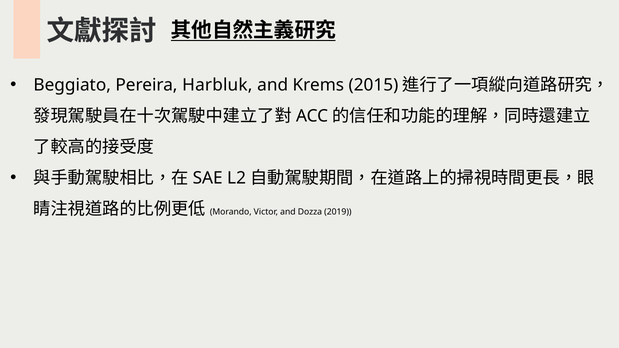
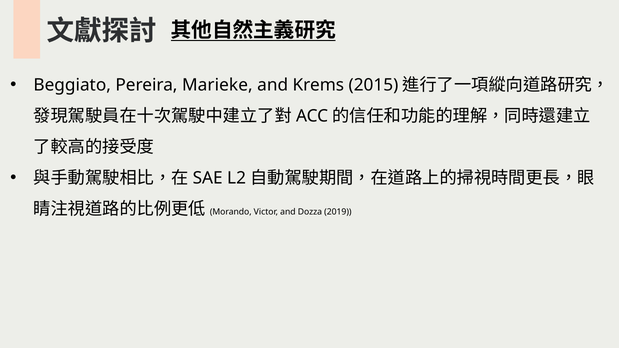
Harbluk: Harbluk -> Marieke
